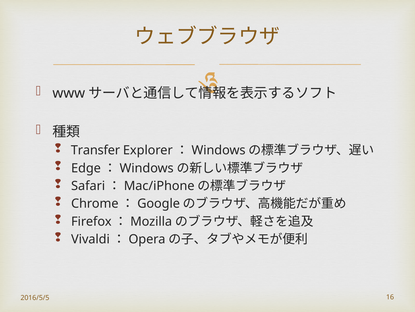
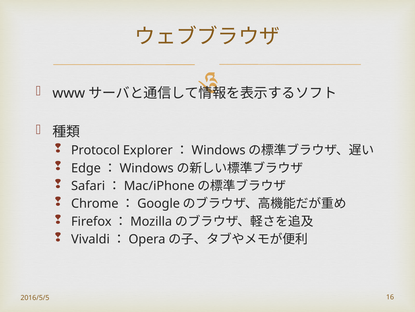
Transfer: Transfer -> Protocol
